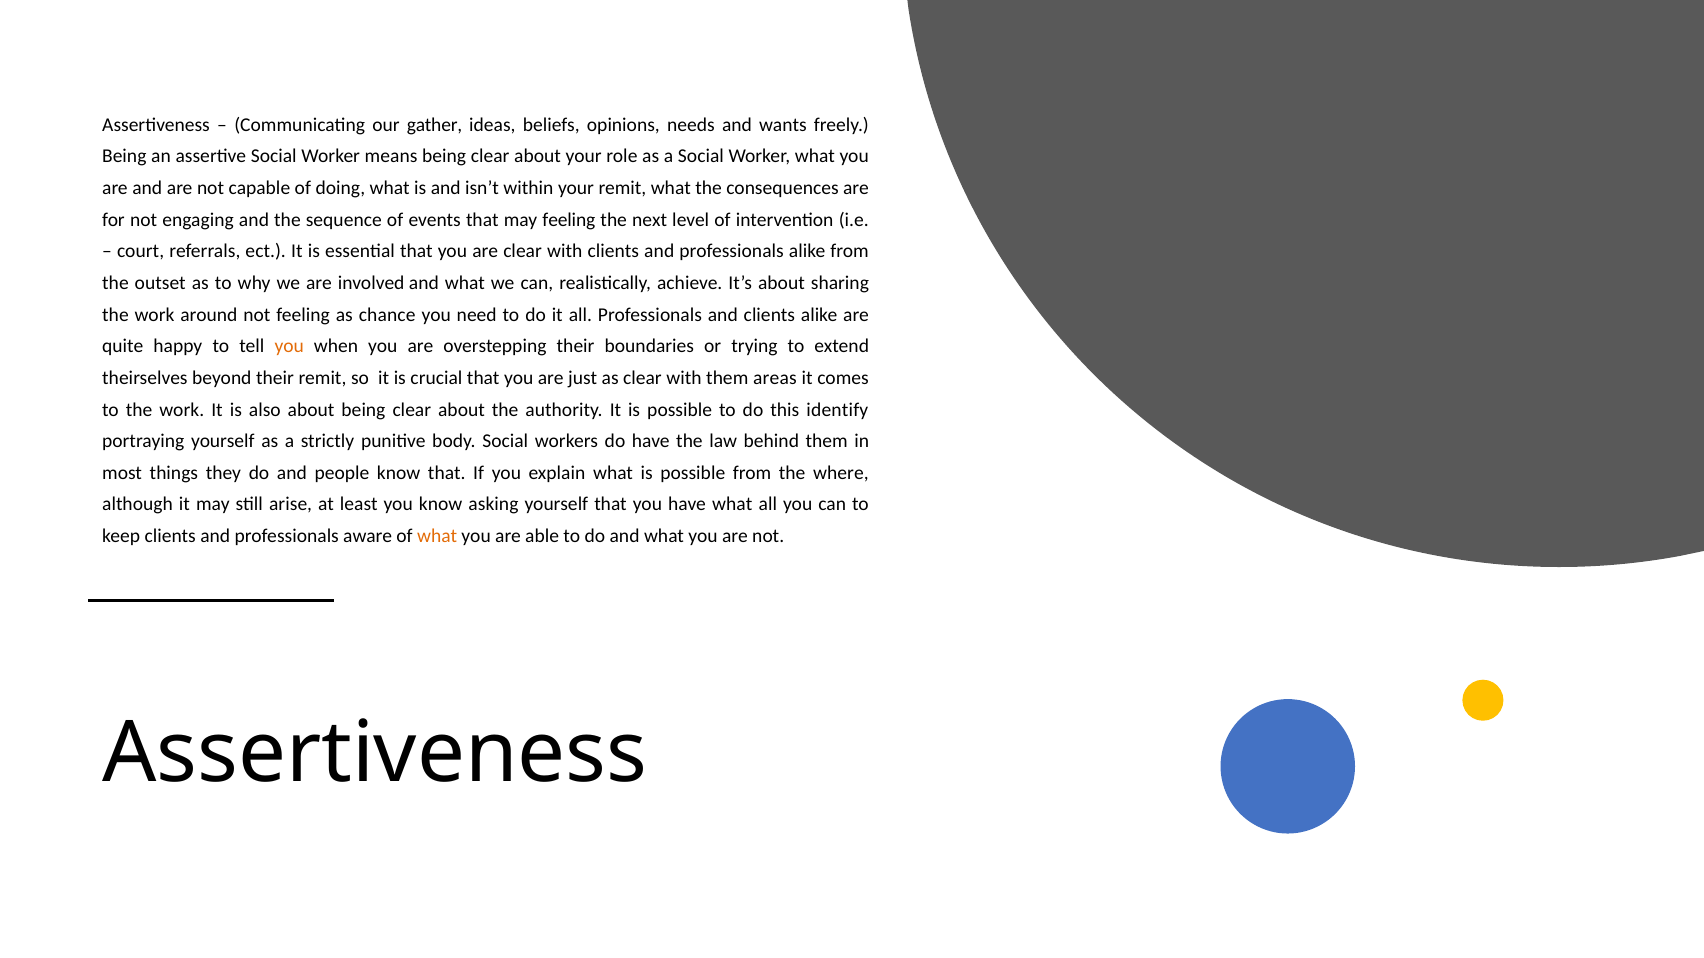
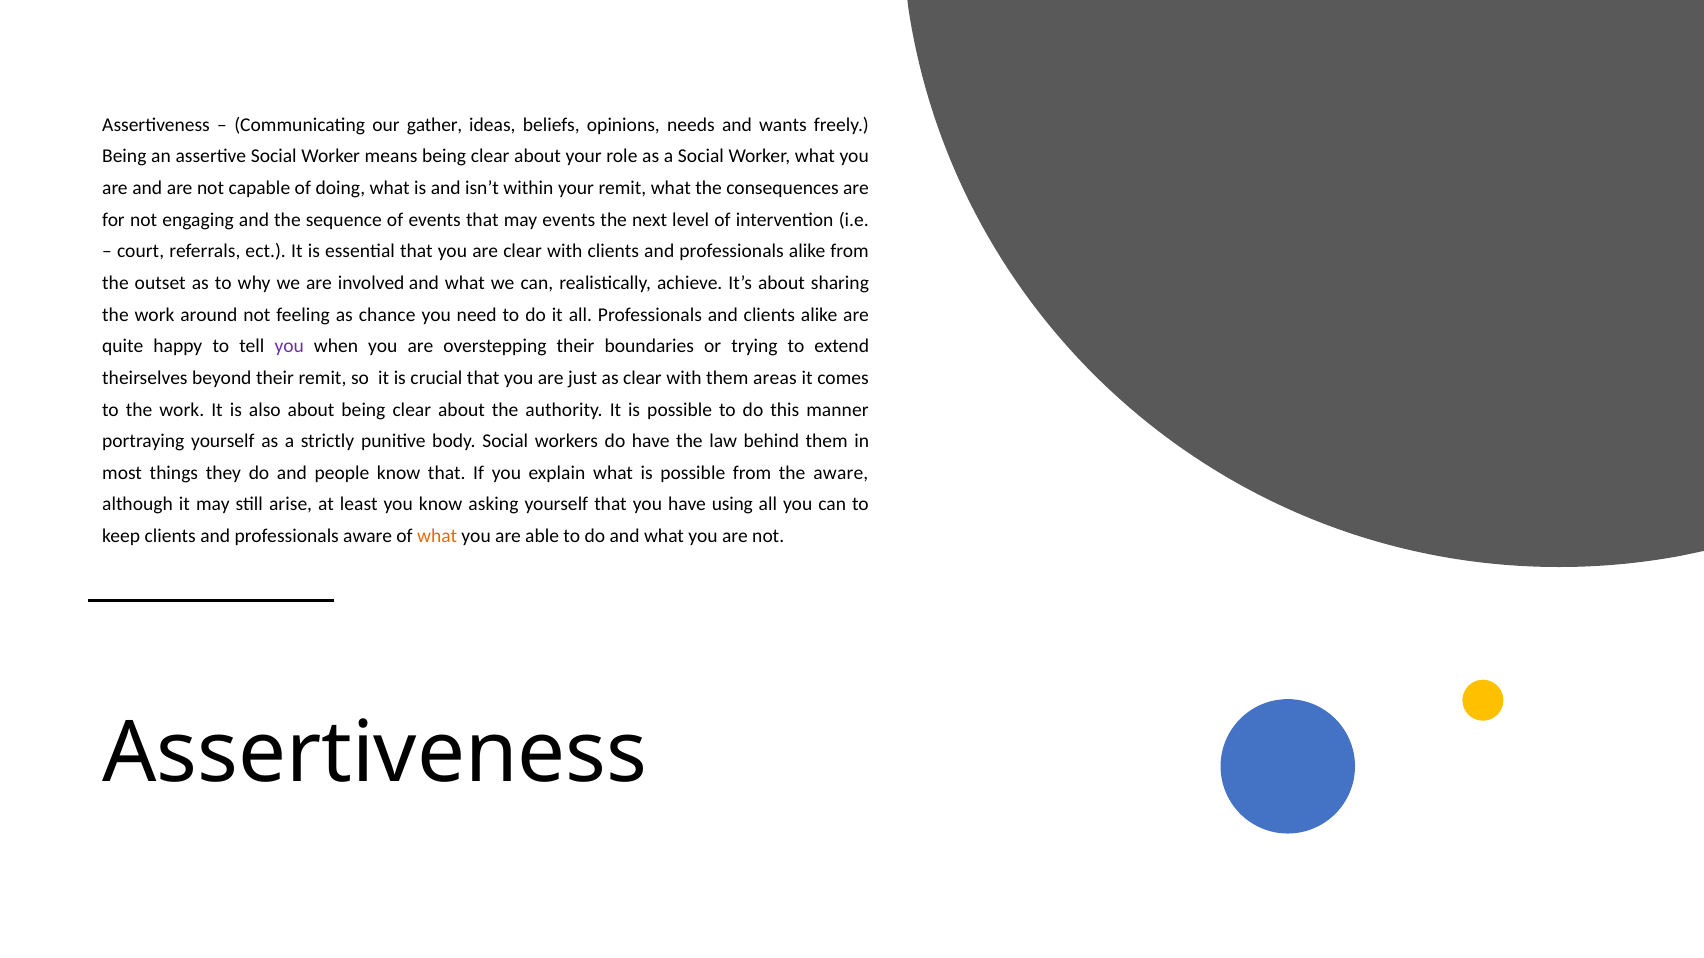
may feeling: feeling -> events
you at (289, 347) colour: orange -> purple
identify: identify -> manner
the where: where -> aware
have what: what -> using
